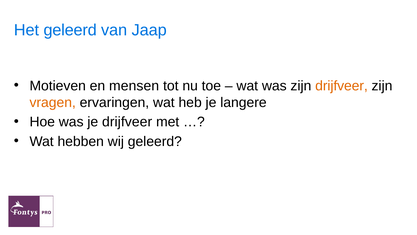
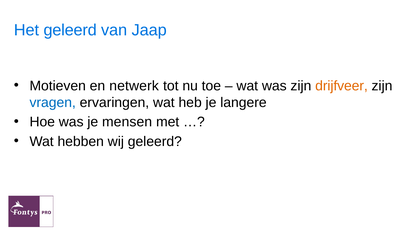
mensen: mensen -> netwerk
vragen colour: orange -> blue
je drijfveer: drijfveer -> mensen
